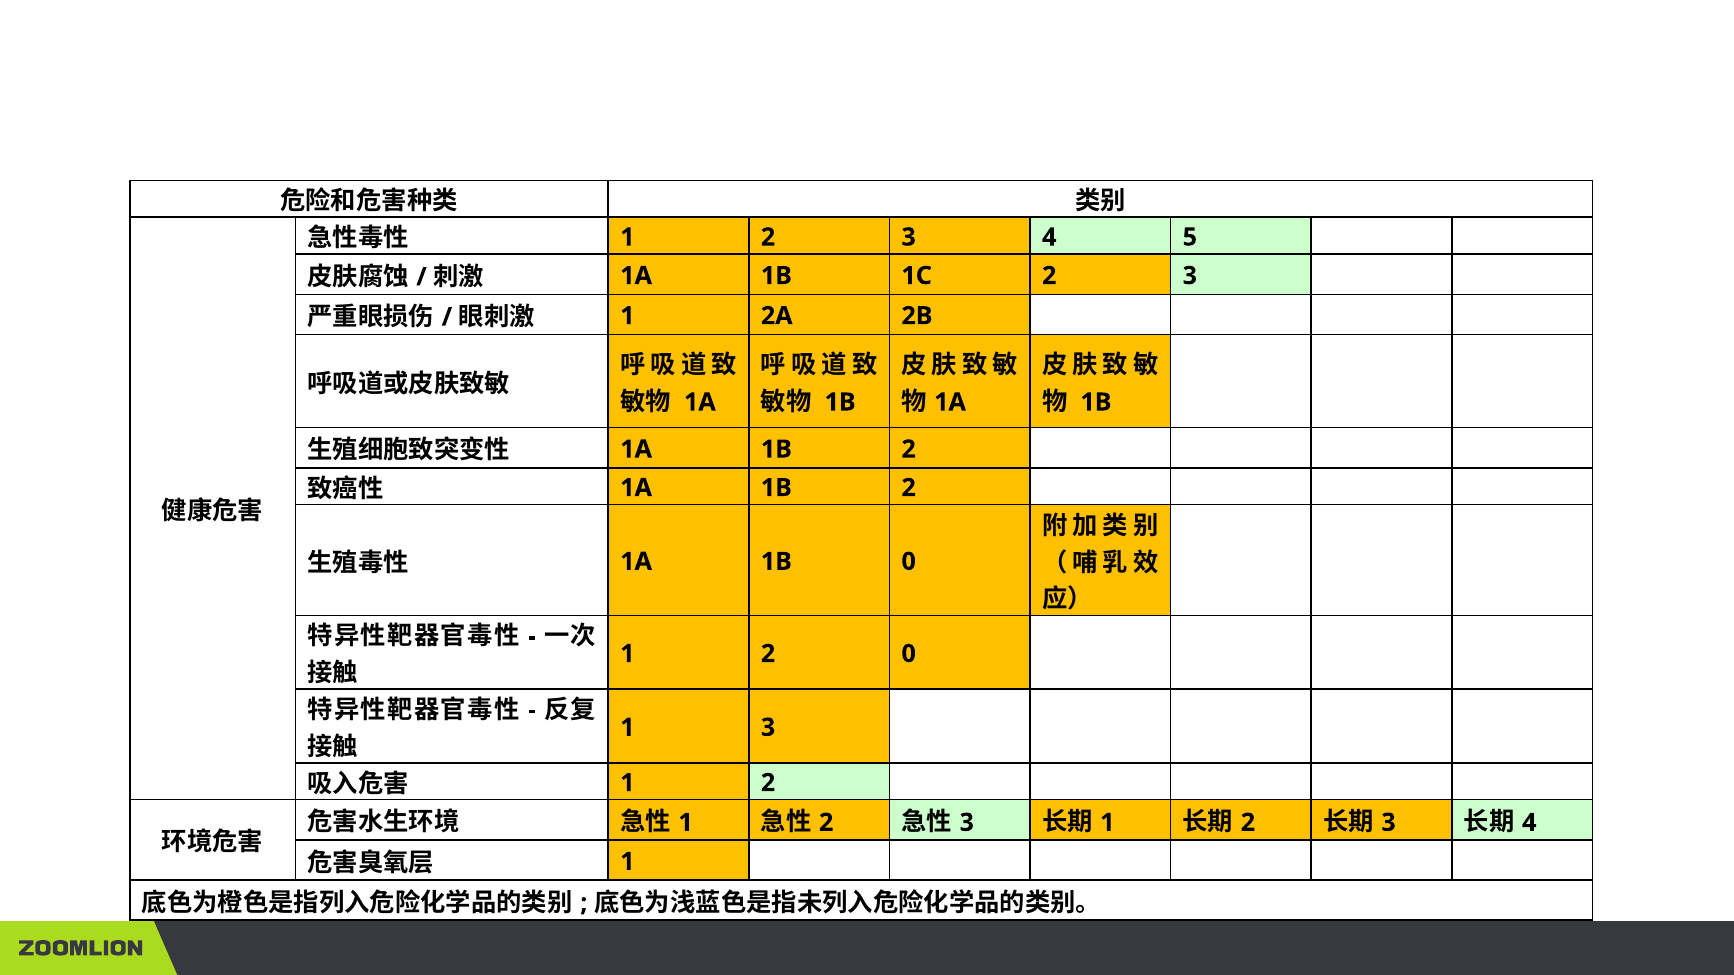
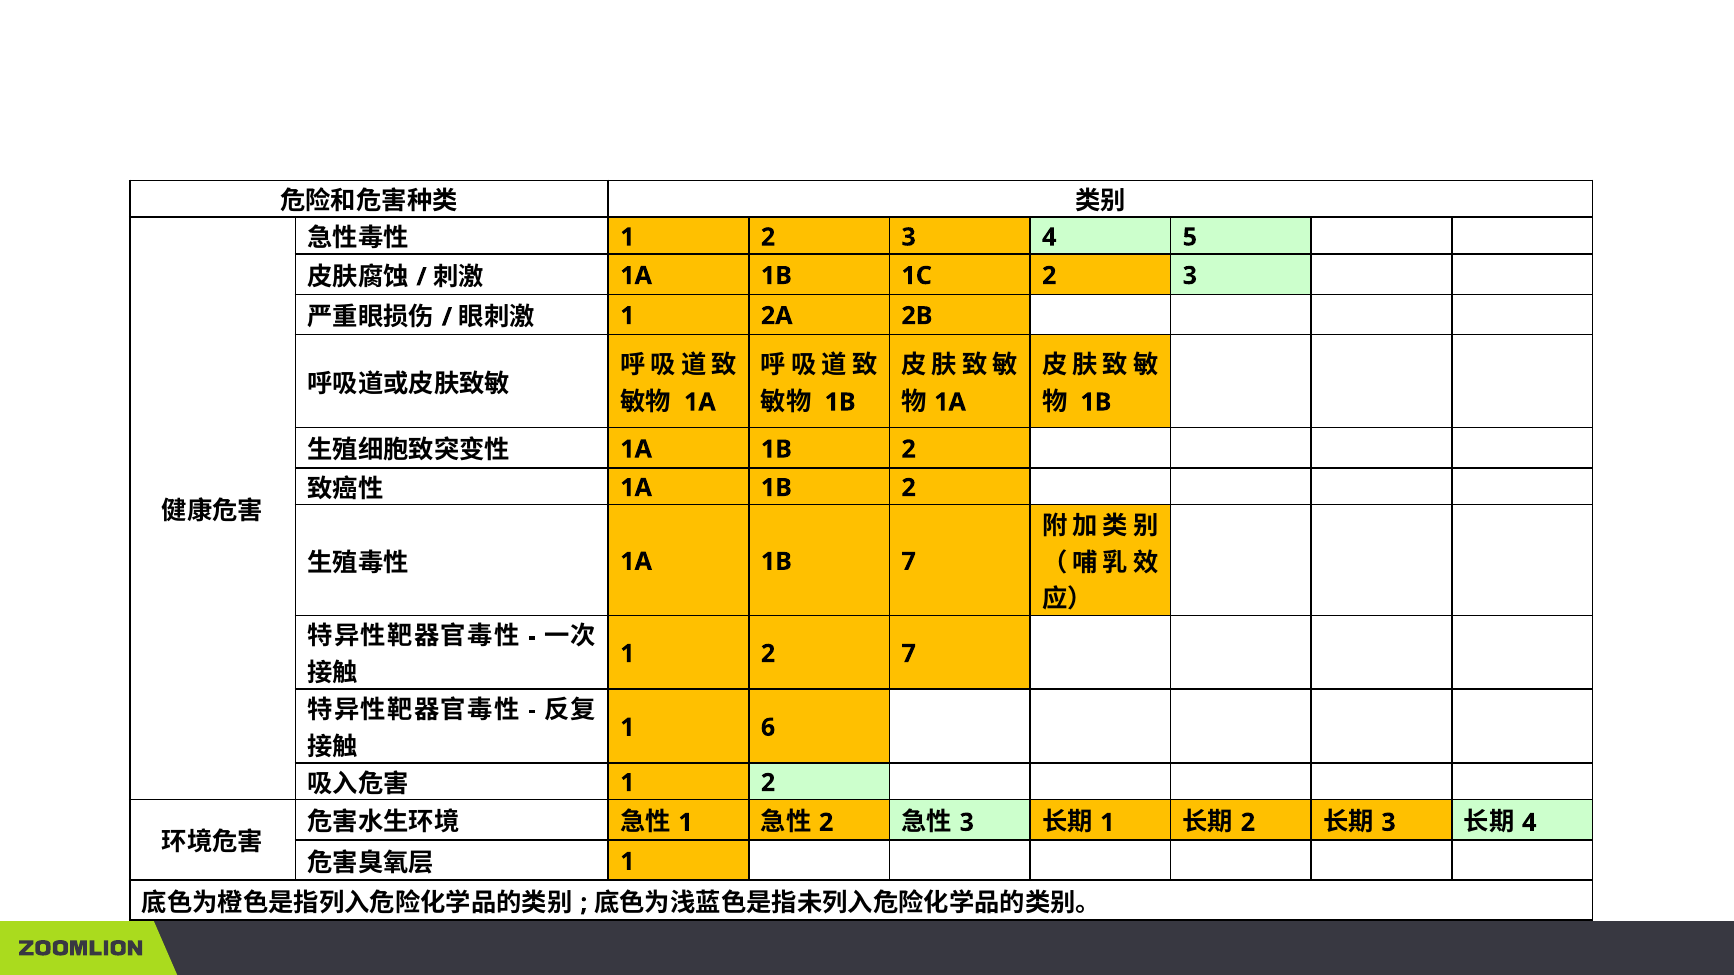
1B 0: 0 -> 7
2 0: 0 -> 7
1 3: 3 -> 6
